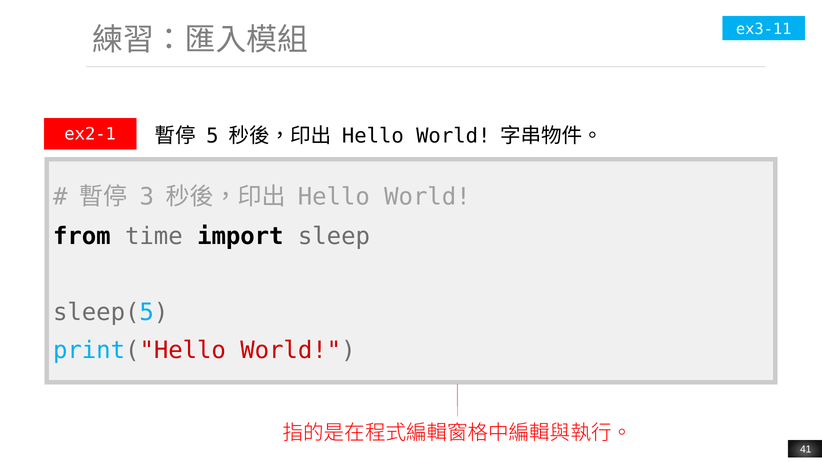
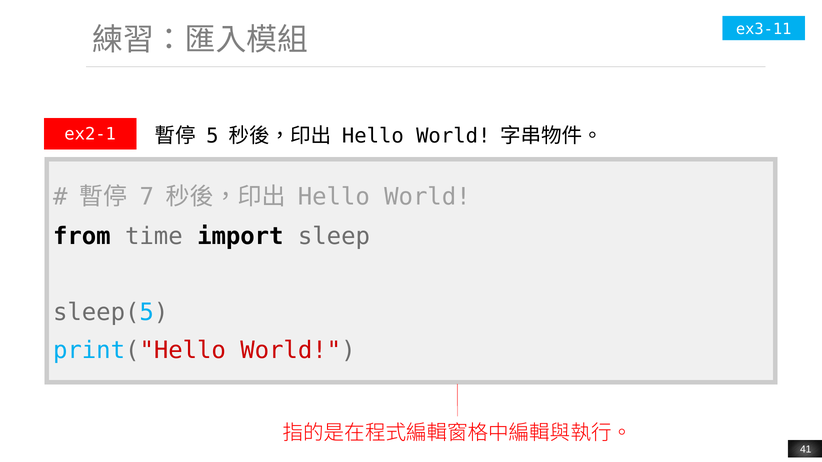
3: 3 -> 7
